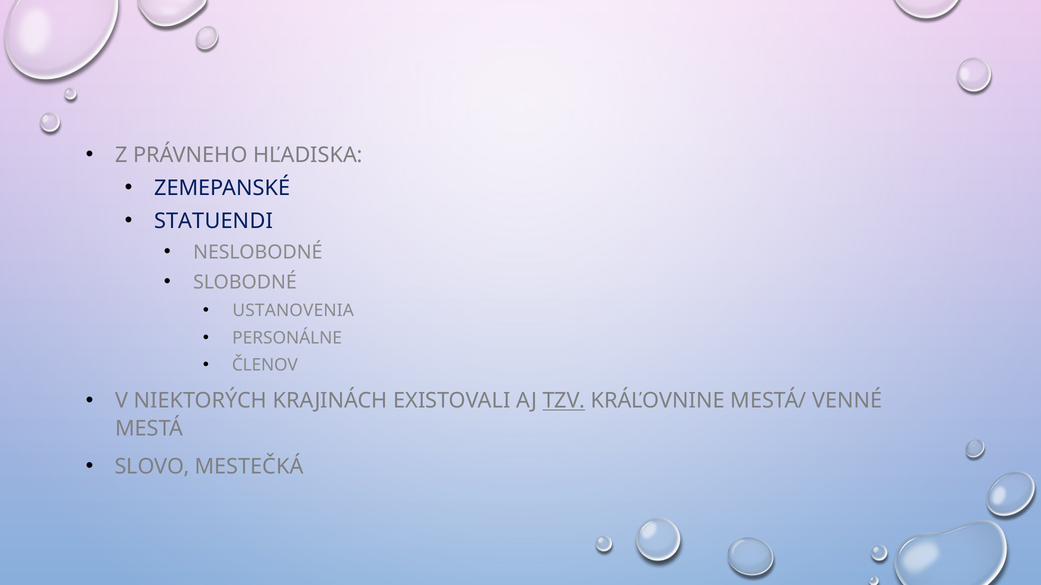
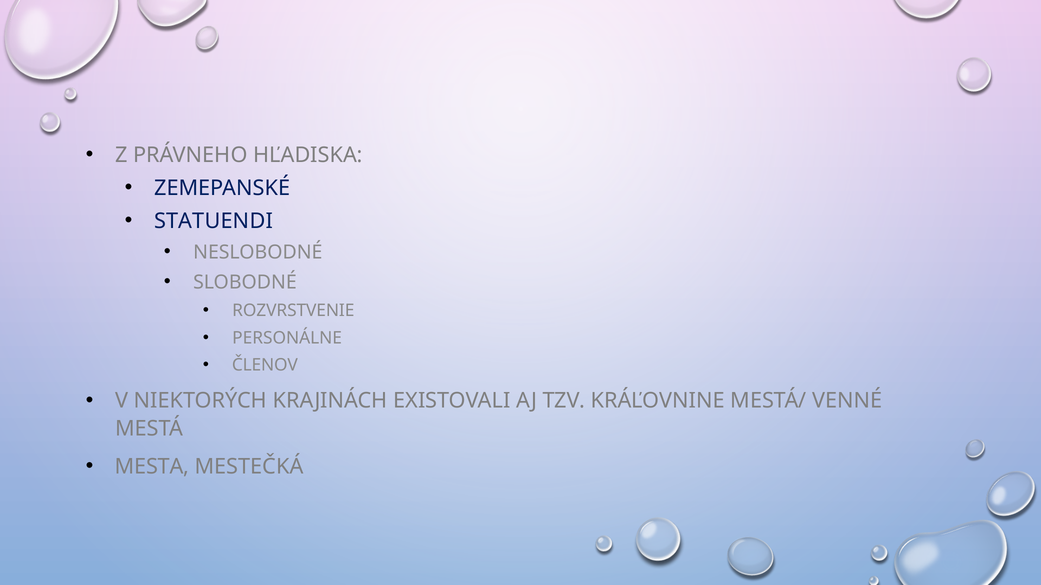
USTANOVENIA: USTANOVENIA -> ROZVRSTVENIE
TZV underline: present -> none
SLOVO: SLOVO -> MESTA
